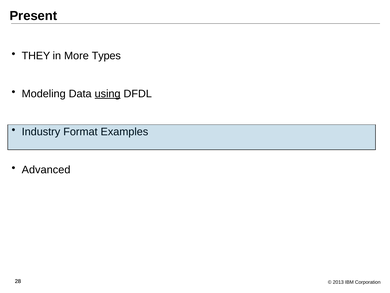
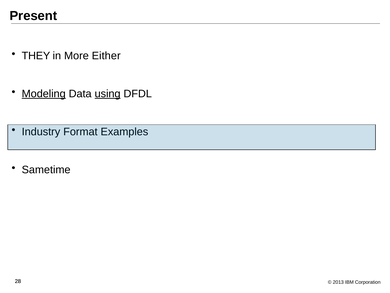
Types: Types -> Either
Modeling underline: none -> present
Advanced: Advanced -> Sametime
